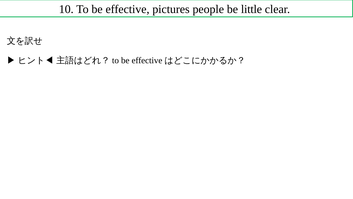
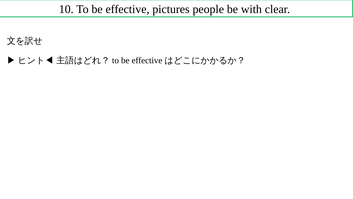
little: little -> with
